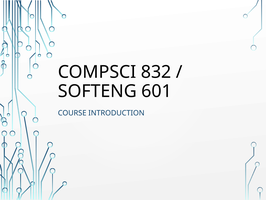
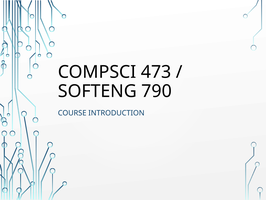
832: 832 -> 473
601: 601 -> 790
